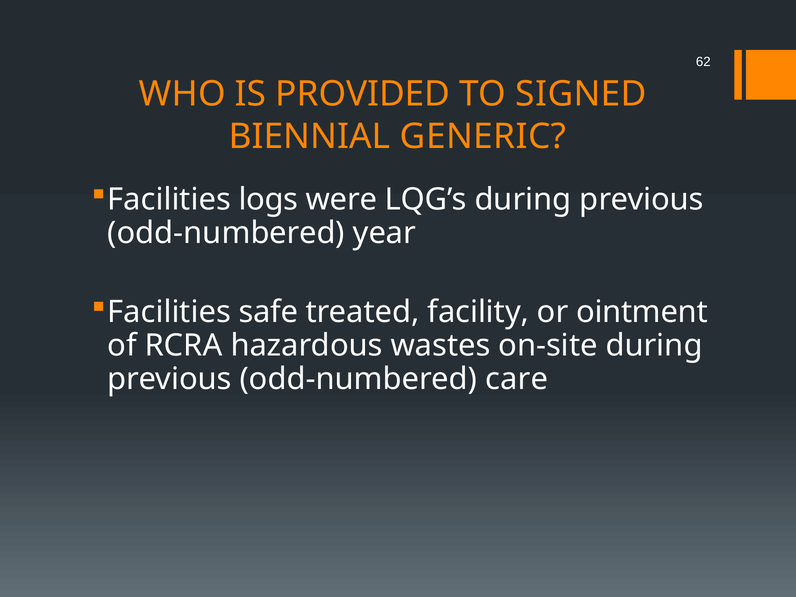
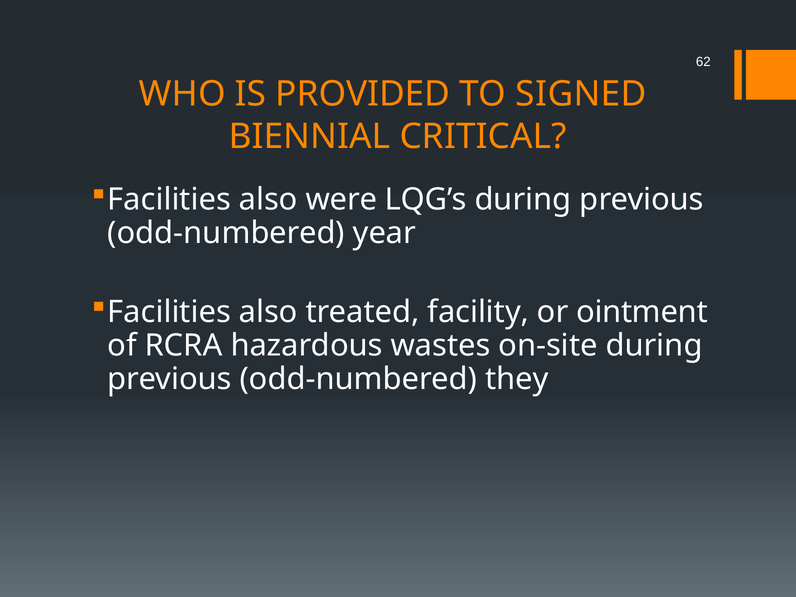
GENERIC: GENERIC -> CRITICAL
logs at (268, 200): logs -> also
safe at (268, 312): safe -> also
care: care -> they
